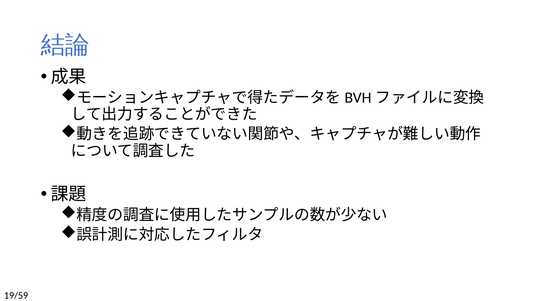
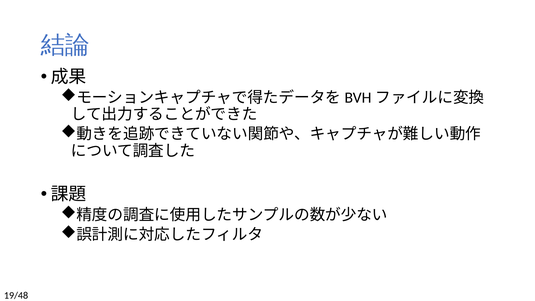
19/59: 19/59 -> 19/48
